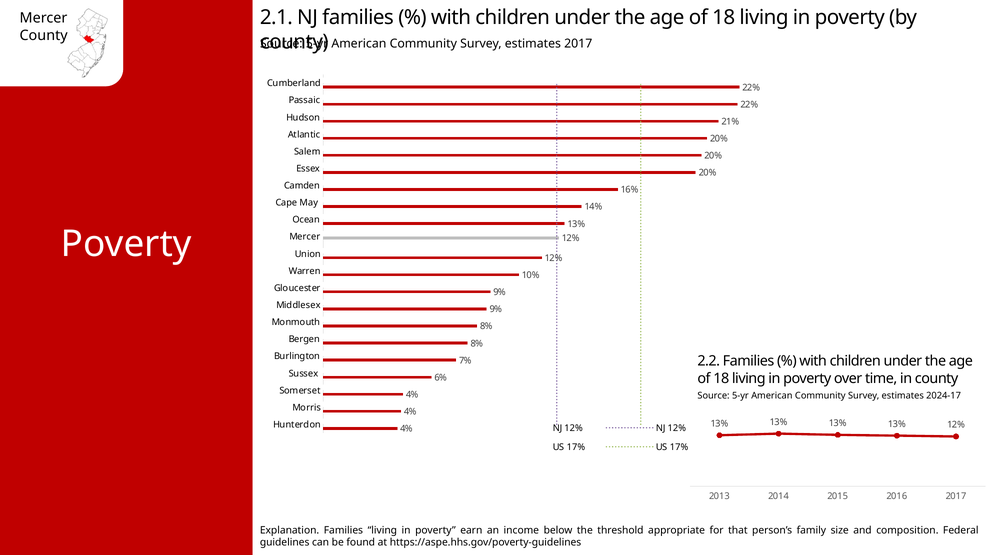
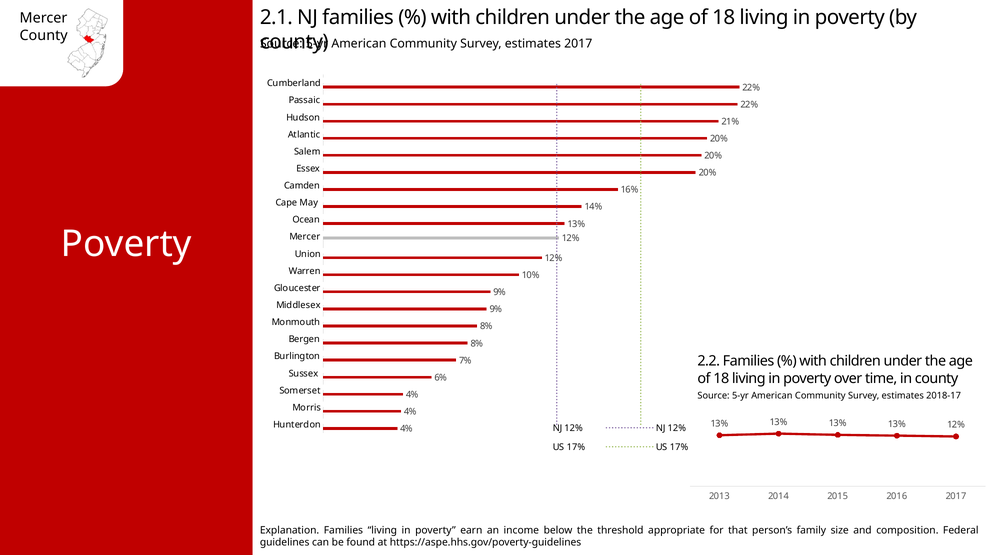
2024-17: 2024-17 -> 2018-17
